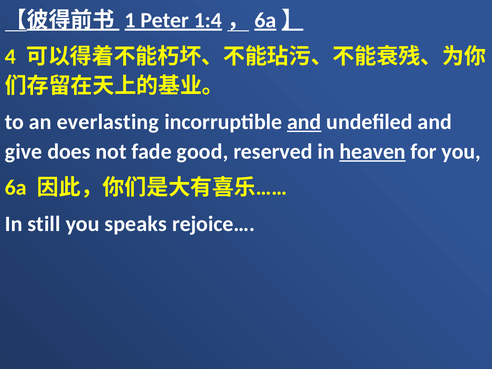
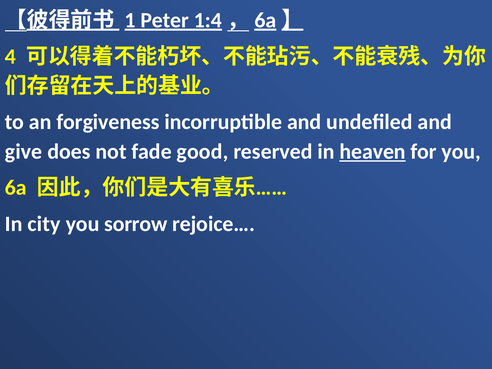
everlasting: everlasting -> forgiveness
and at (304, 122) underline: present -> none
still: still -> city
speaks: speaks -> sorrow
